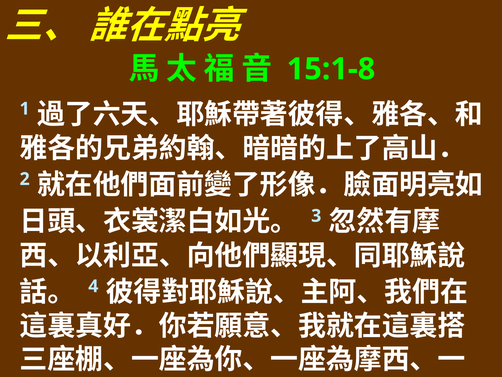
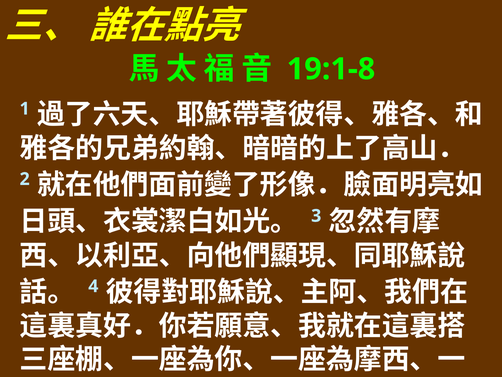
15:1-8: 15:1-8 -> 19:1-8
